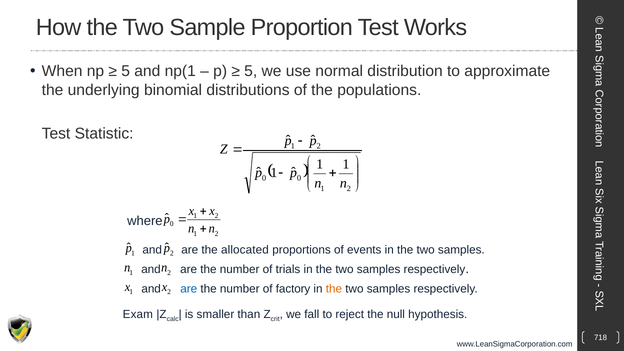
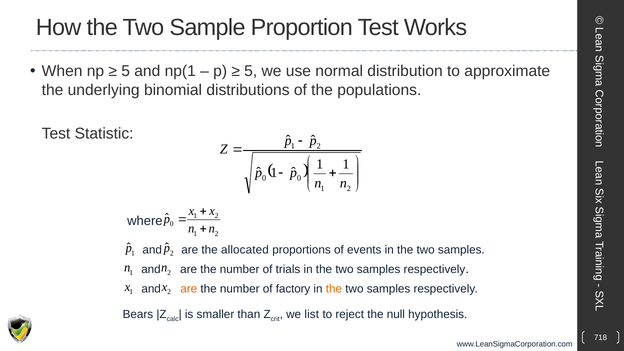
are at (189, 289) colour: blue -> orange
Exam: Exam -> Bears
fall: fall -> list
